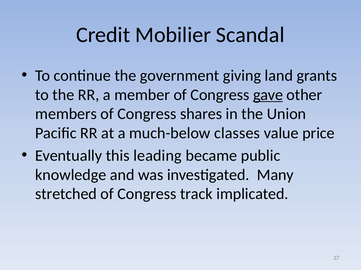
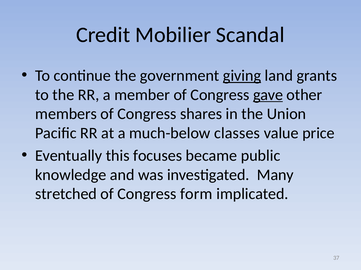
giving underline: none -> present
leading: leading -> focuses
track: track -> form
